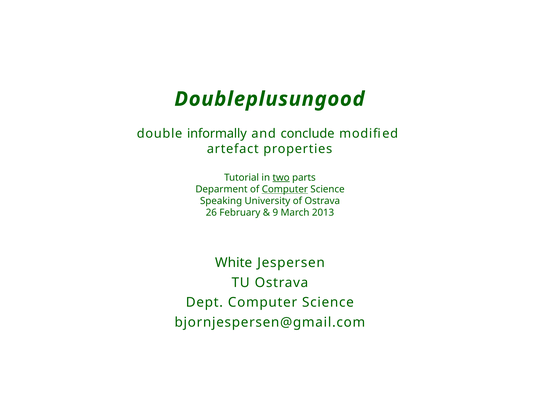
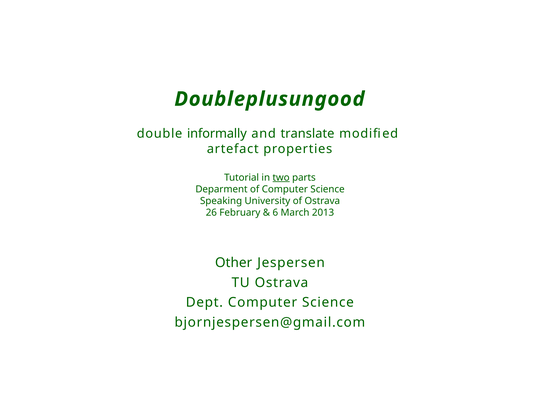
conclude: conclude -> translate
Computer at (285, 189) underline: present -> none
9: 9 -> 6
White: White -> Other
